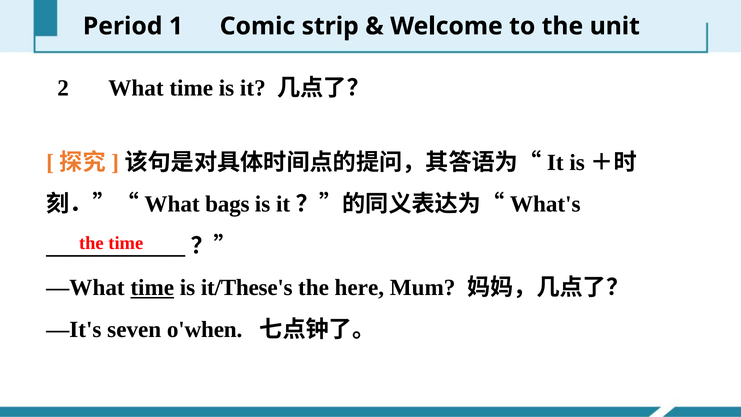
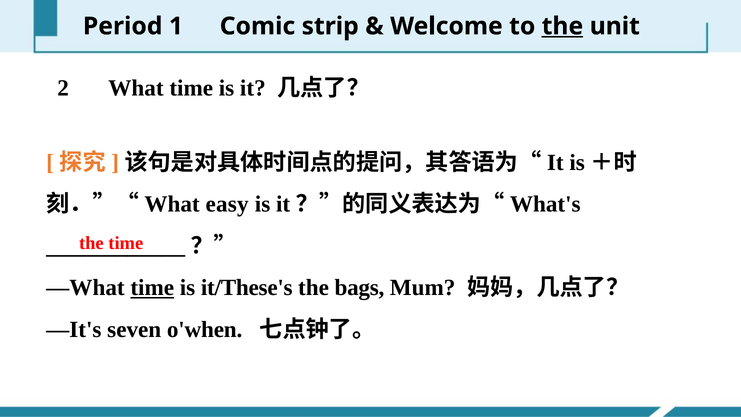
the at (562, 26) underline: none -> present
bags: bags -> easy
here: here -> bags
